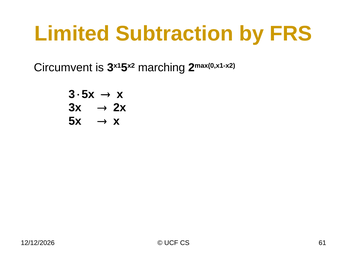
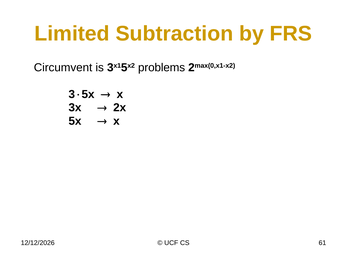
marching: marching -> problems
